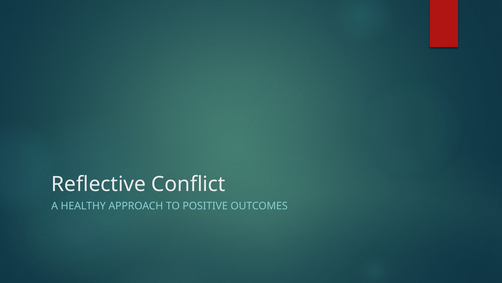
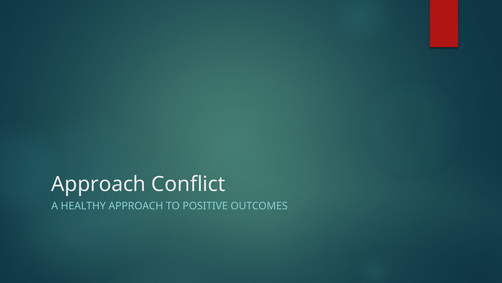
Reflective at (99, 184): Reflective -> Approach
